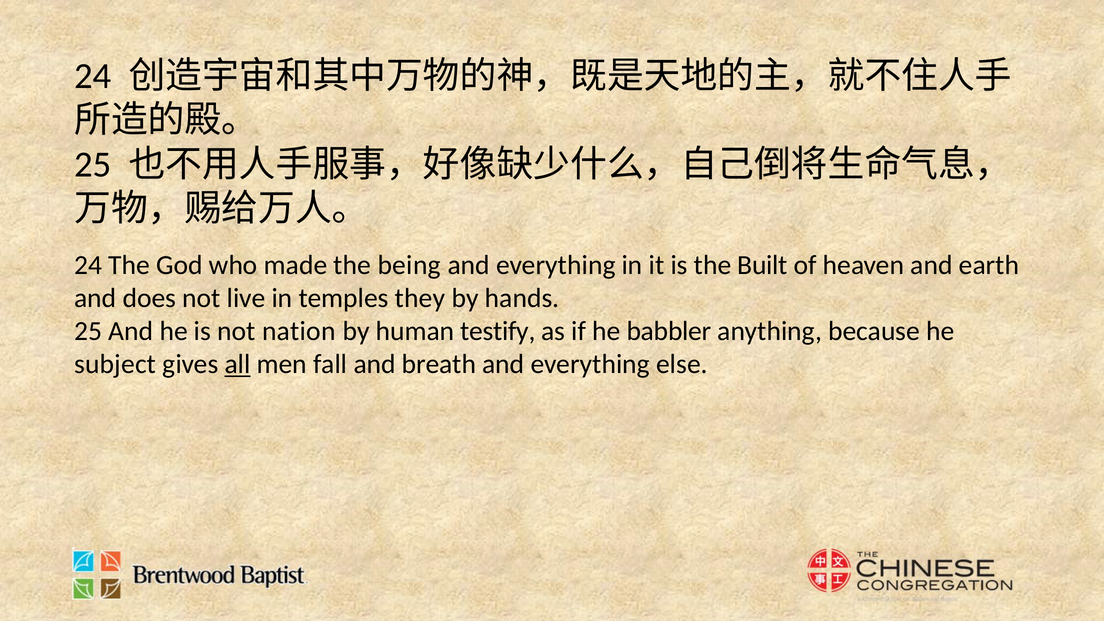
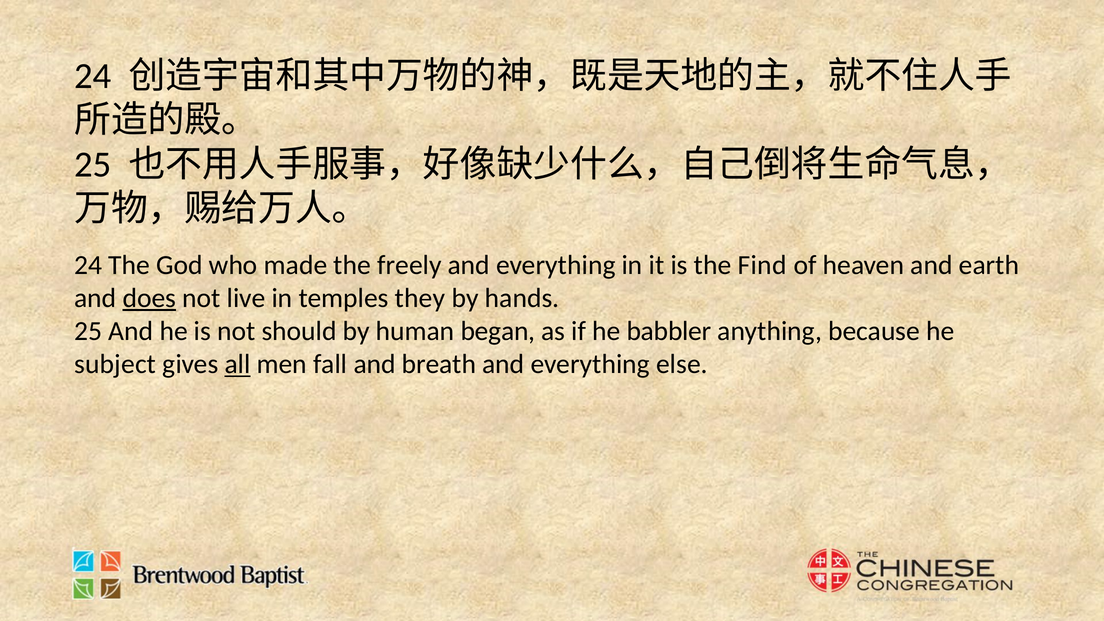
being: being -> freely
Built: Built -> Find
does underline: none -> present
nation: nation -> should
testify: testify -> began
